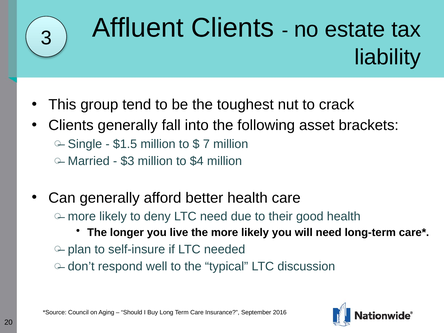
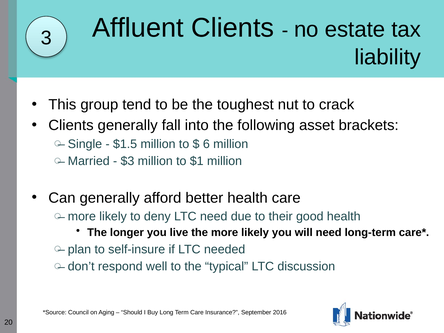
7: 7 -> 6
$4: $4 -> $1
